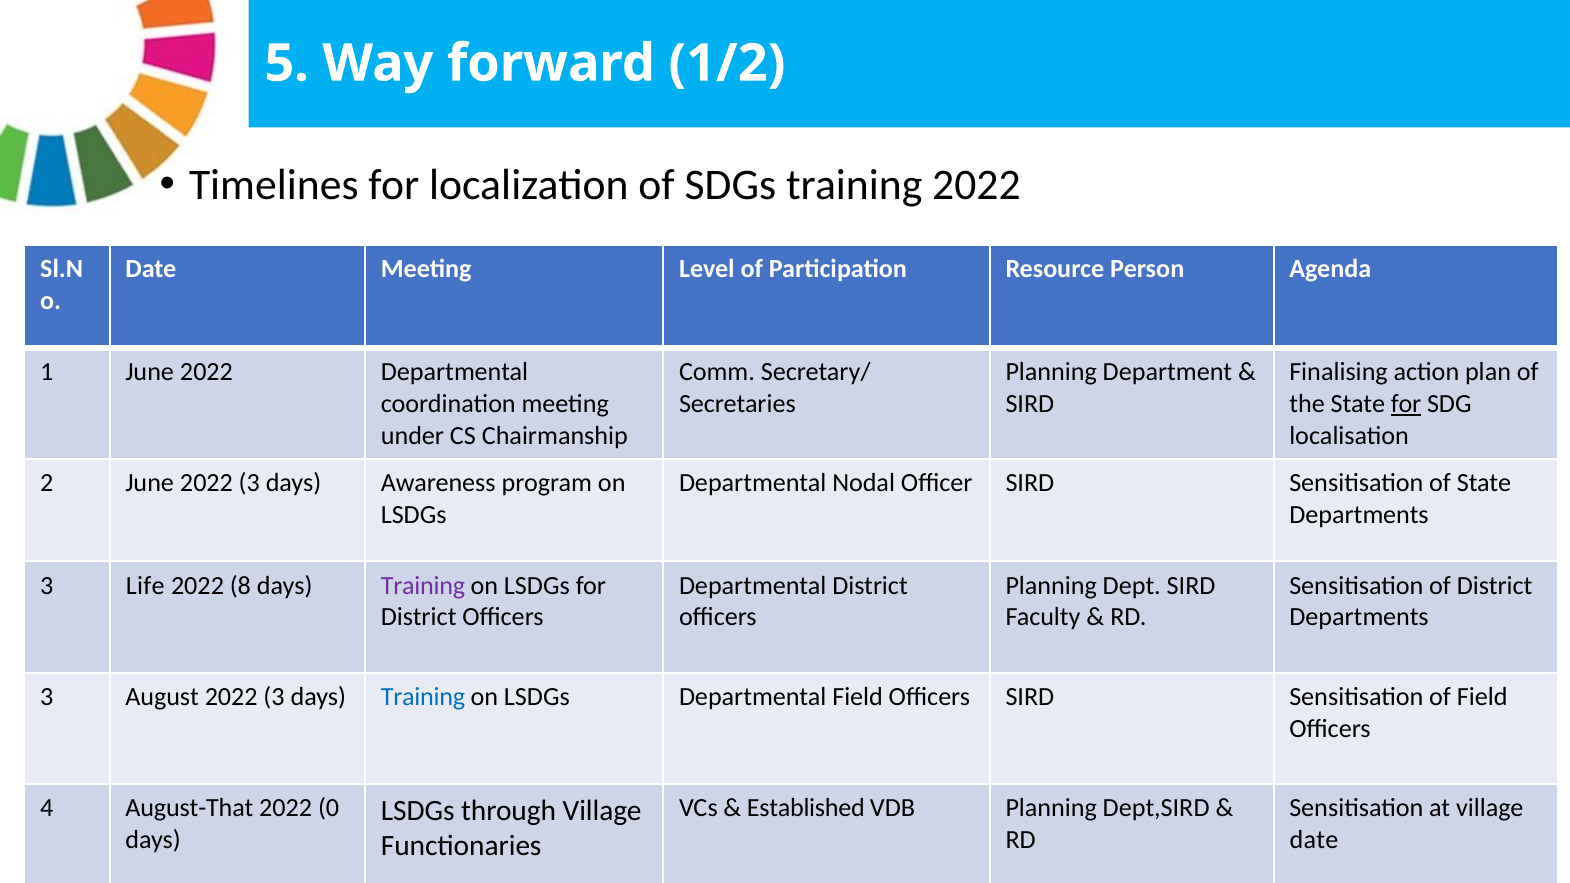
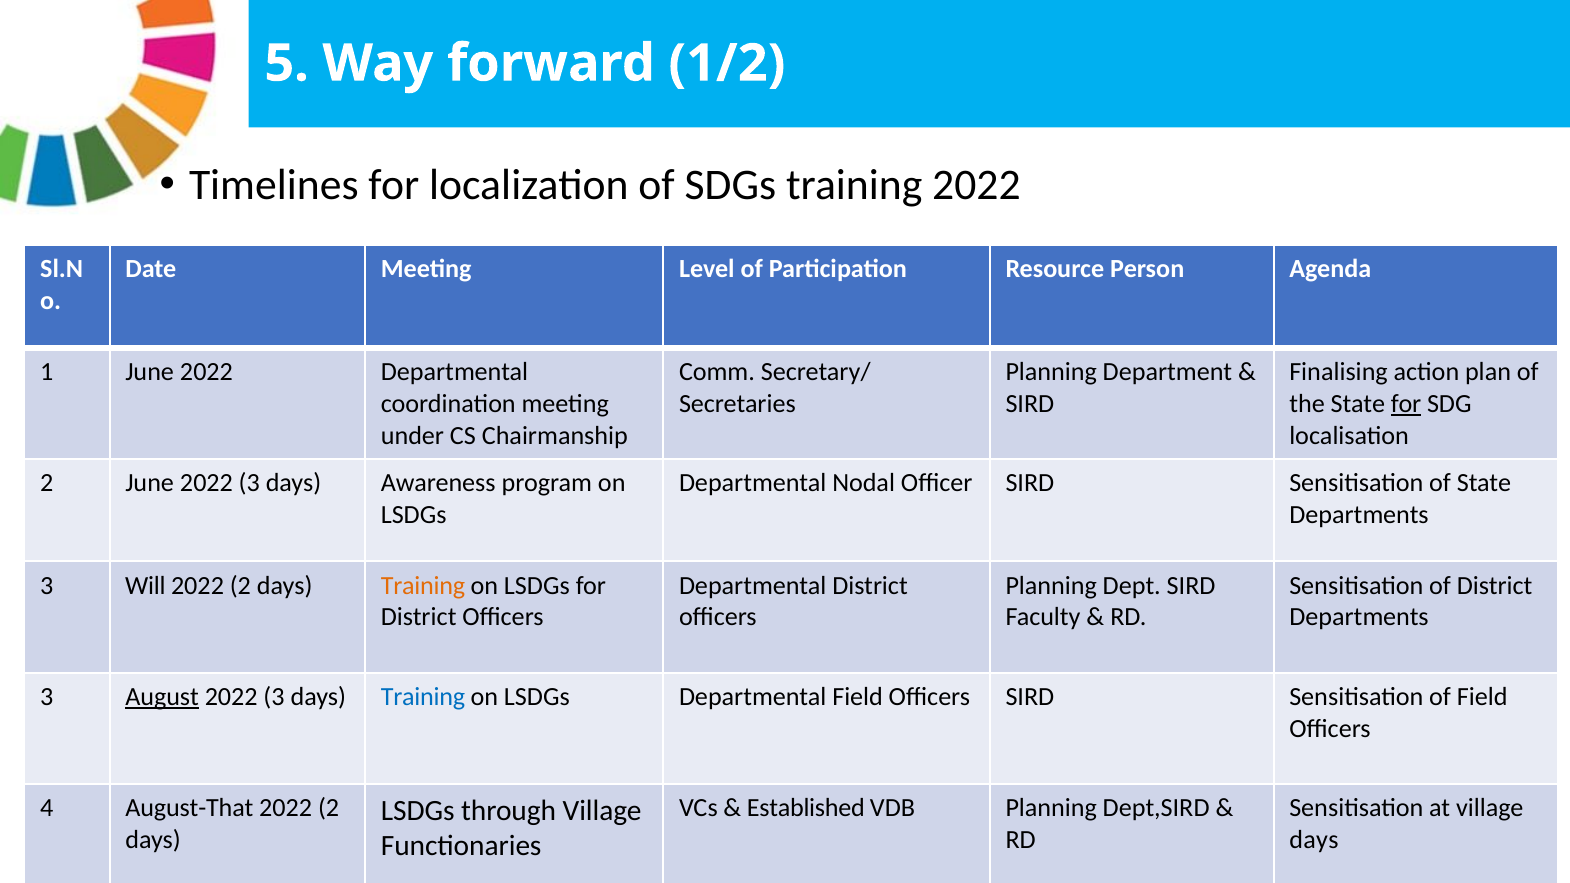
Life: Life -> Will
8 at (240, 586): 8 -> 2
Training at (423, 586) colour: purple -> orange
August underline: none -> present
0 at (329, 808): 0 -> 2
date at (1314, 840): date -> days
